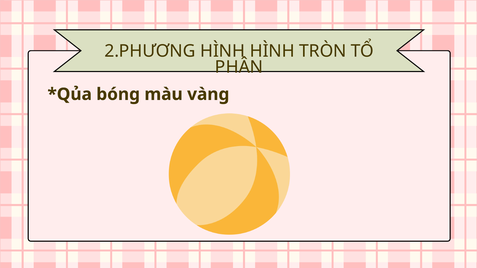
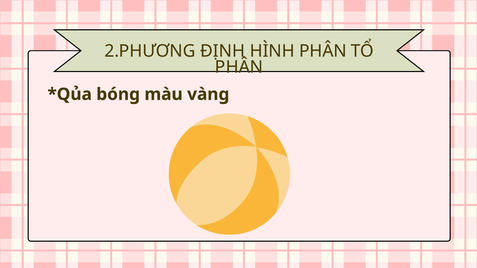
2.PHƯƠNG HÌNH: HÌNH -> ĐỊNH
HÌNH TRÒN: TRÒN -> PHÂN
